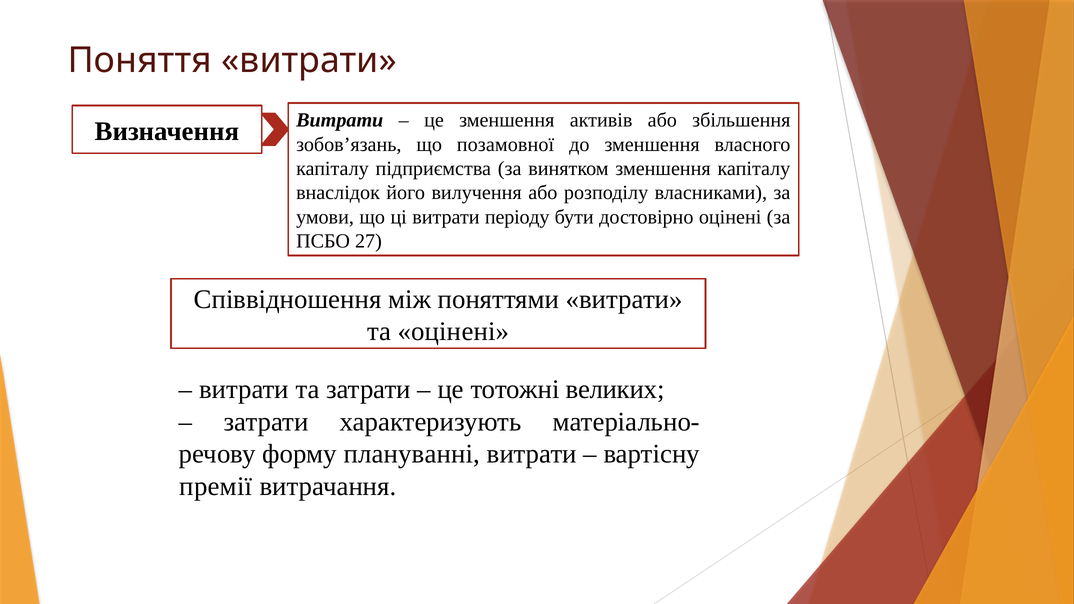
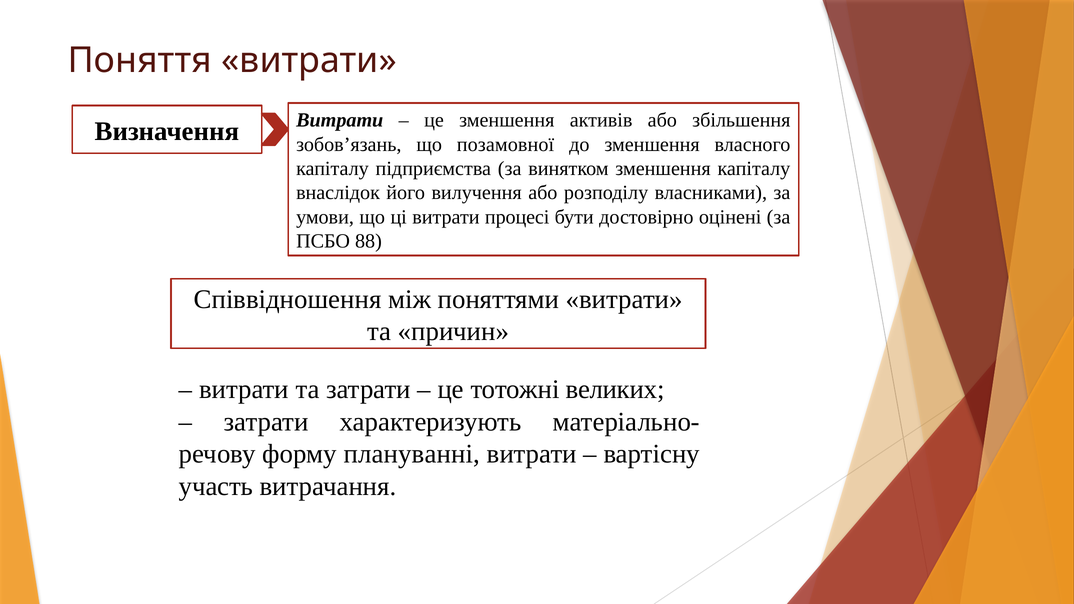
періоду: періоду -> процесі
27: 27 -> 88
та оцінені: оцінені -> причин
премії: премії -> участь
